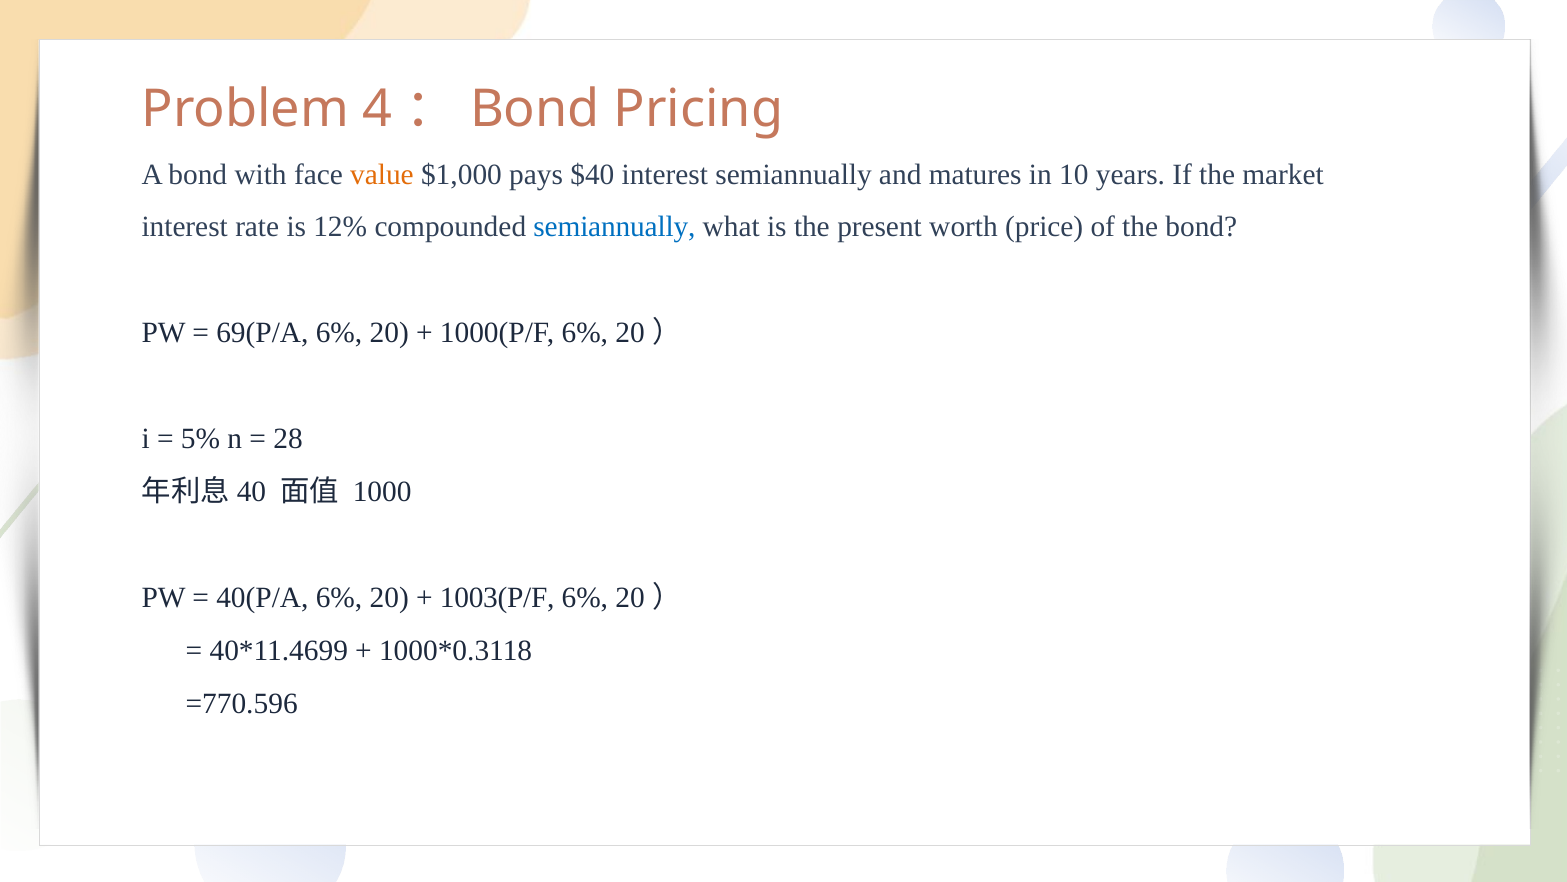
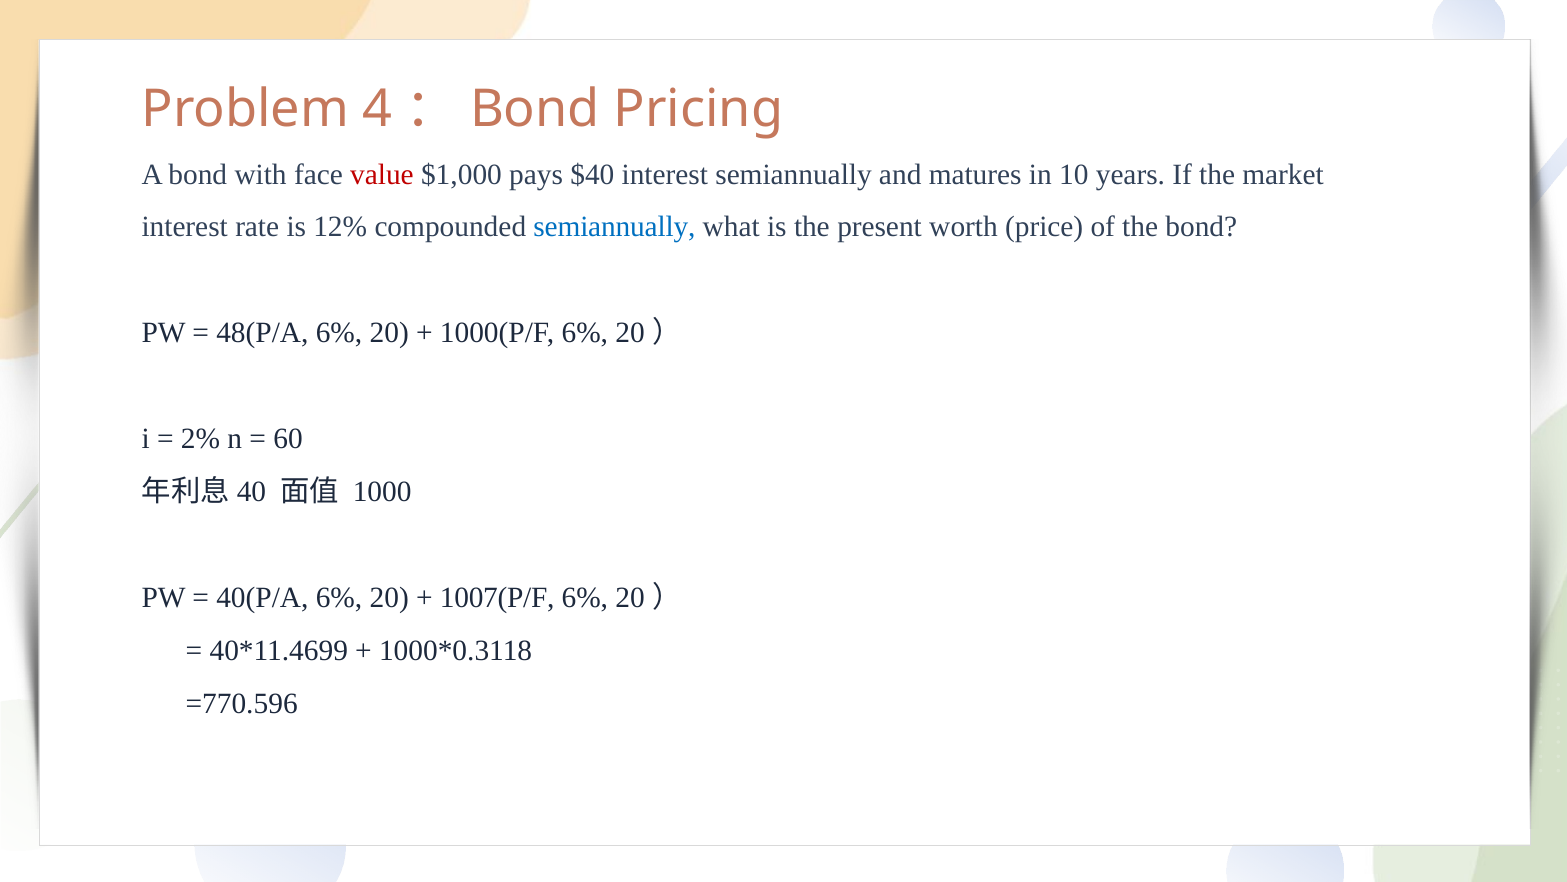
value colour: orange -> red
69(P/A: 69(P/A -> 48(P/A
5%: 5% -> 2%
28: 28 -> 60
1003(P/F: 1003(P/F -> 1007(P/F
